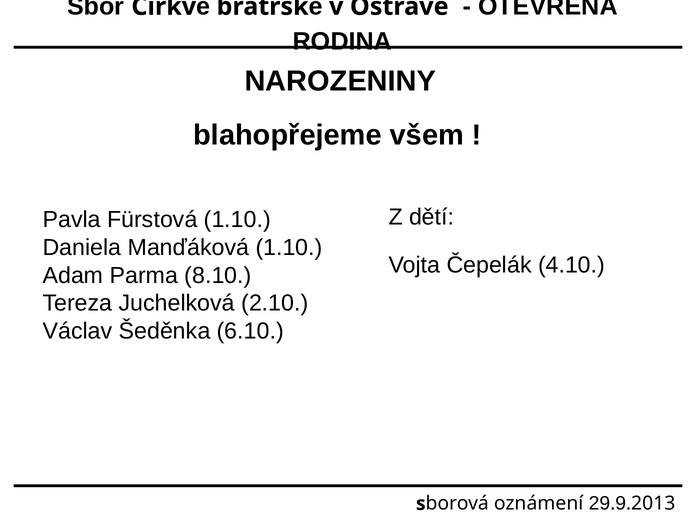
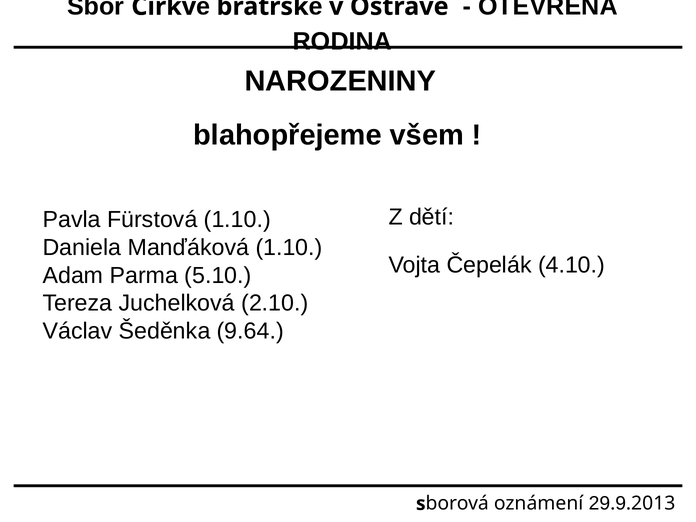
8.10: 8.10 -> 5.10
6.10: 6.10 -> 9.64
